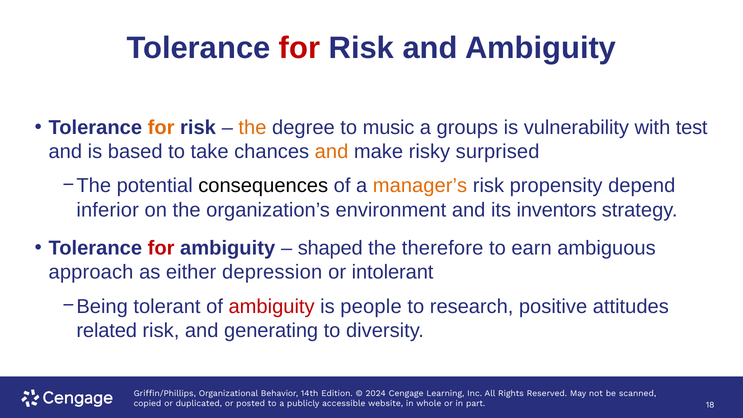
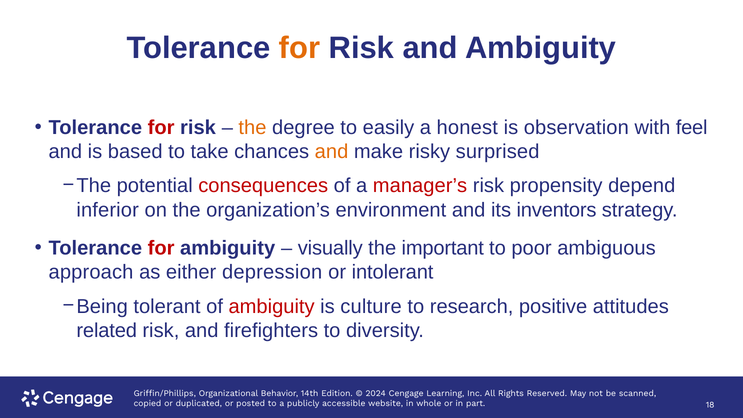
for at (300, 48) colour: red -> orange
for at (161, 128) colour: orange -> red
music: music -> easily
groups: groups -> honest
vulnerability: vulnerability -> observation
test: test -> feel
consequences colour: black -> red
manager’s colour: orange -> red
shaped: shaped -> visually
therefore: therefore -> important
earn: earn -> poor
people: people -> culture
generating: generating -> firefighters
